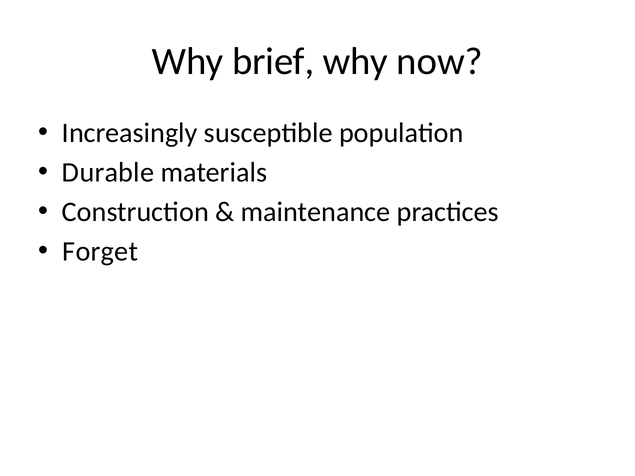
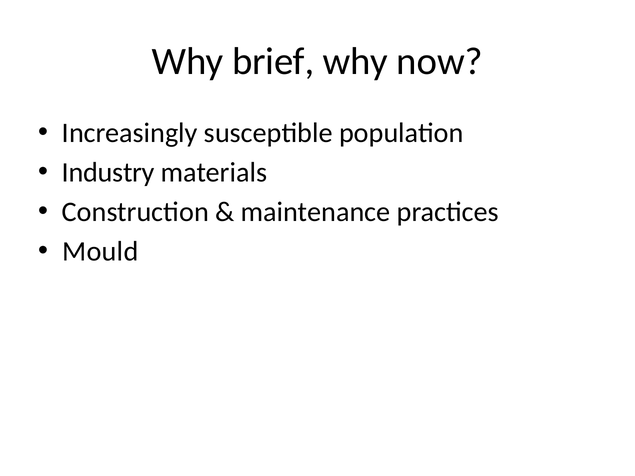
Durable: Durable -> Industry
Forget: Forget -> Mould
